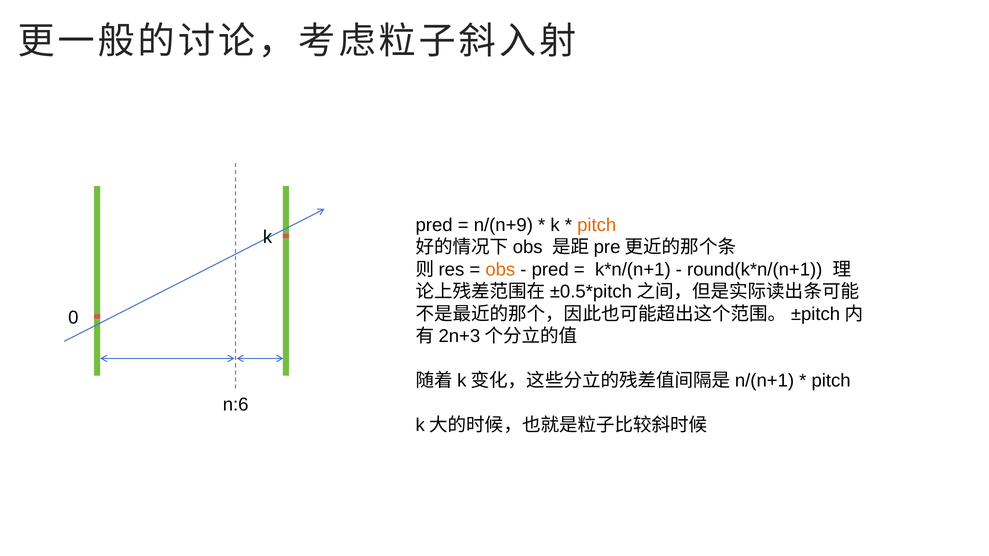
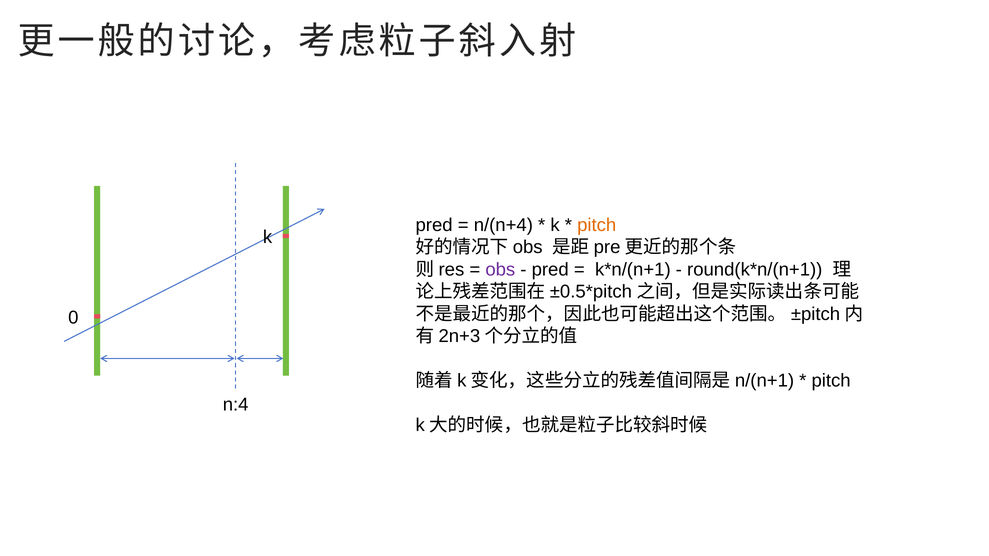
n/(n+9: n/(n+9 -> n/(n+4
obs colour: orange -> purple
n:6: n:6 -> n:4
